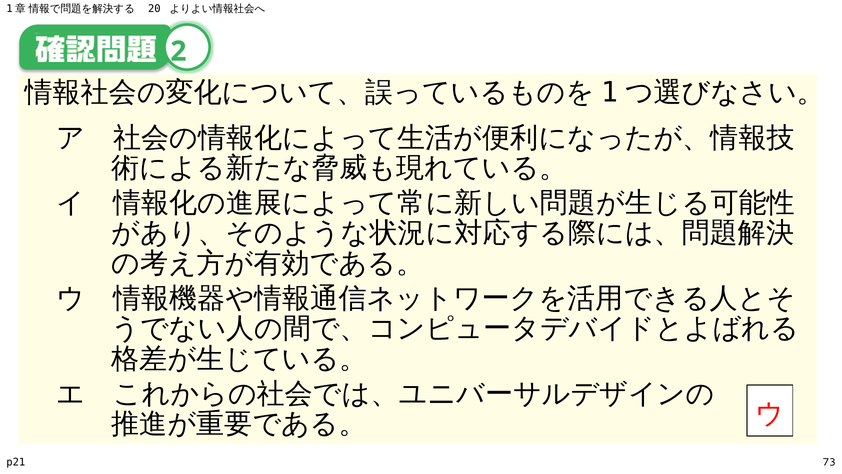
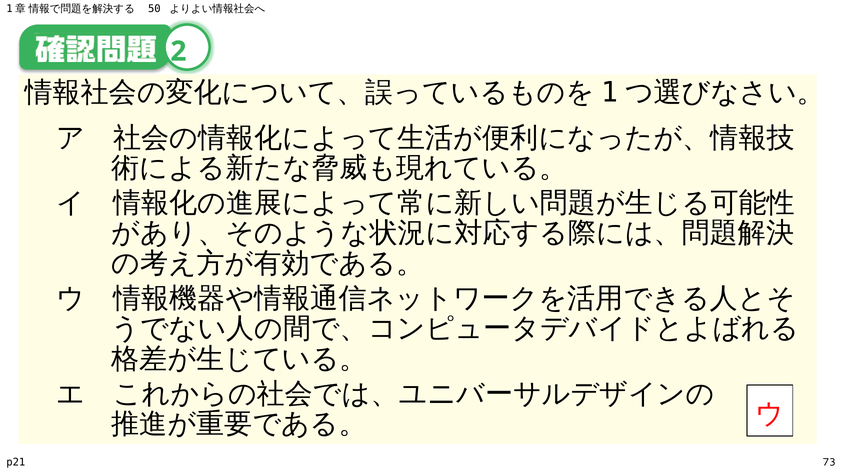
20: 20 -> 50
